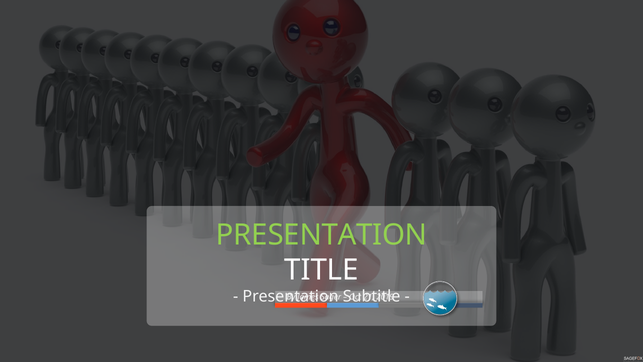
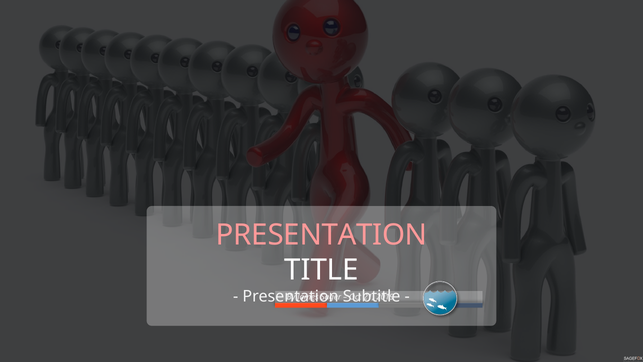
PRESENTATION at (322, 235) colour: light green -> pink
